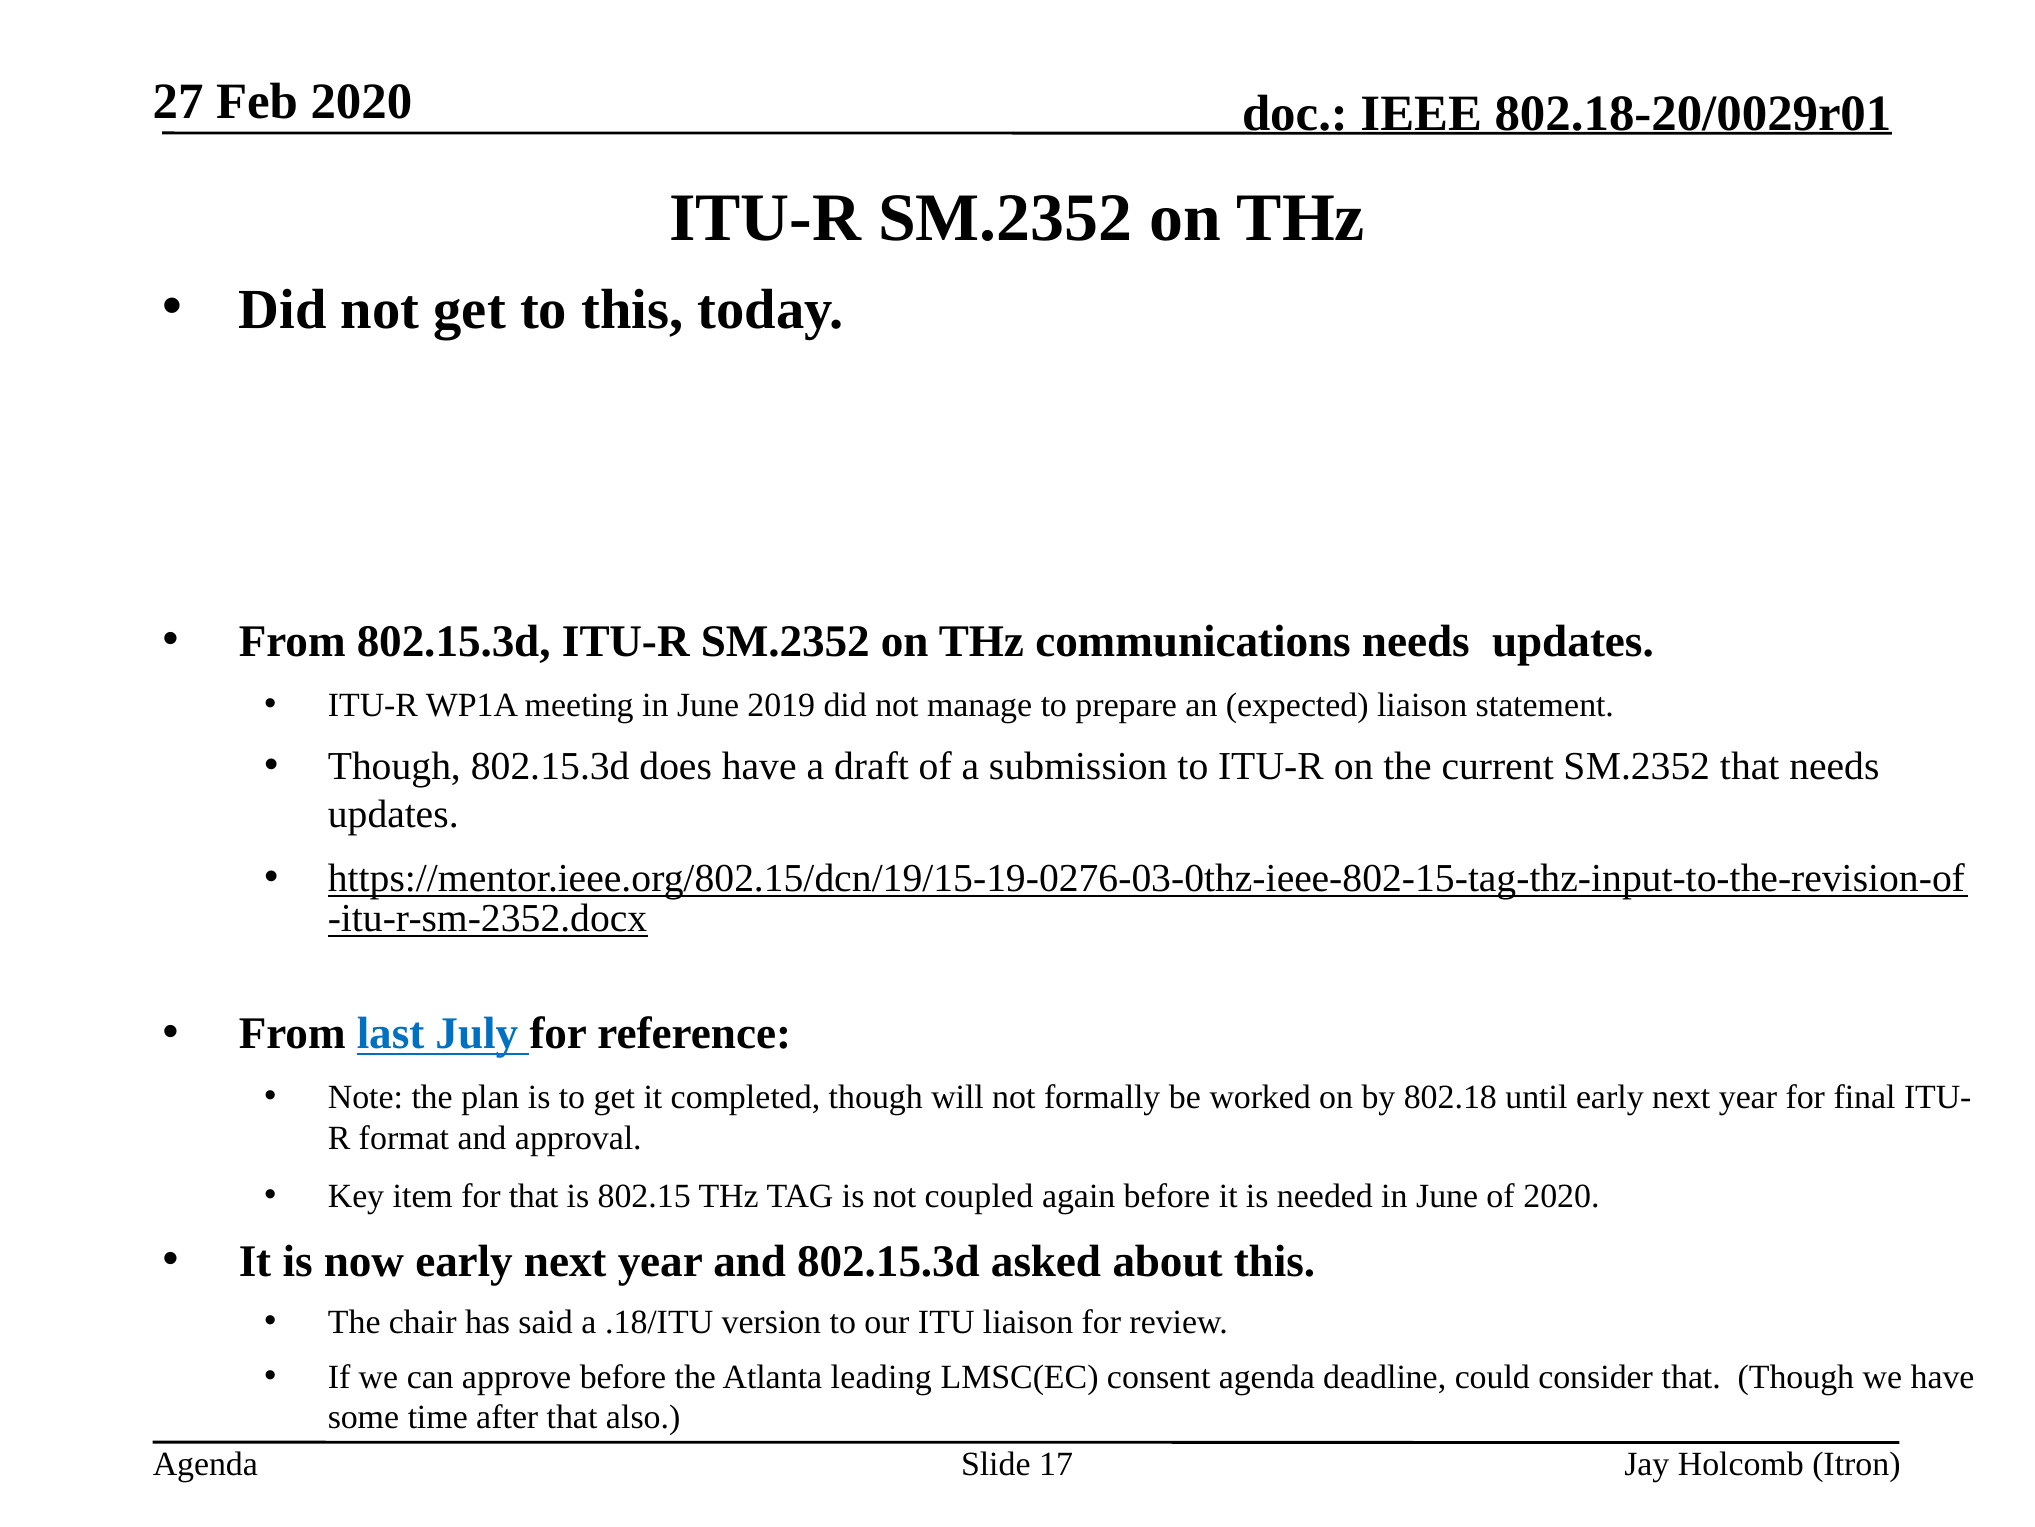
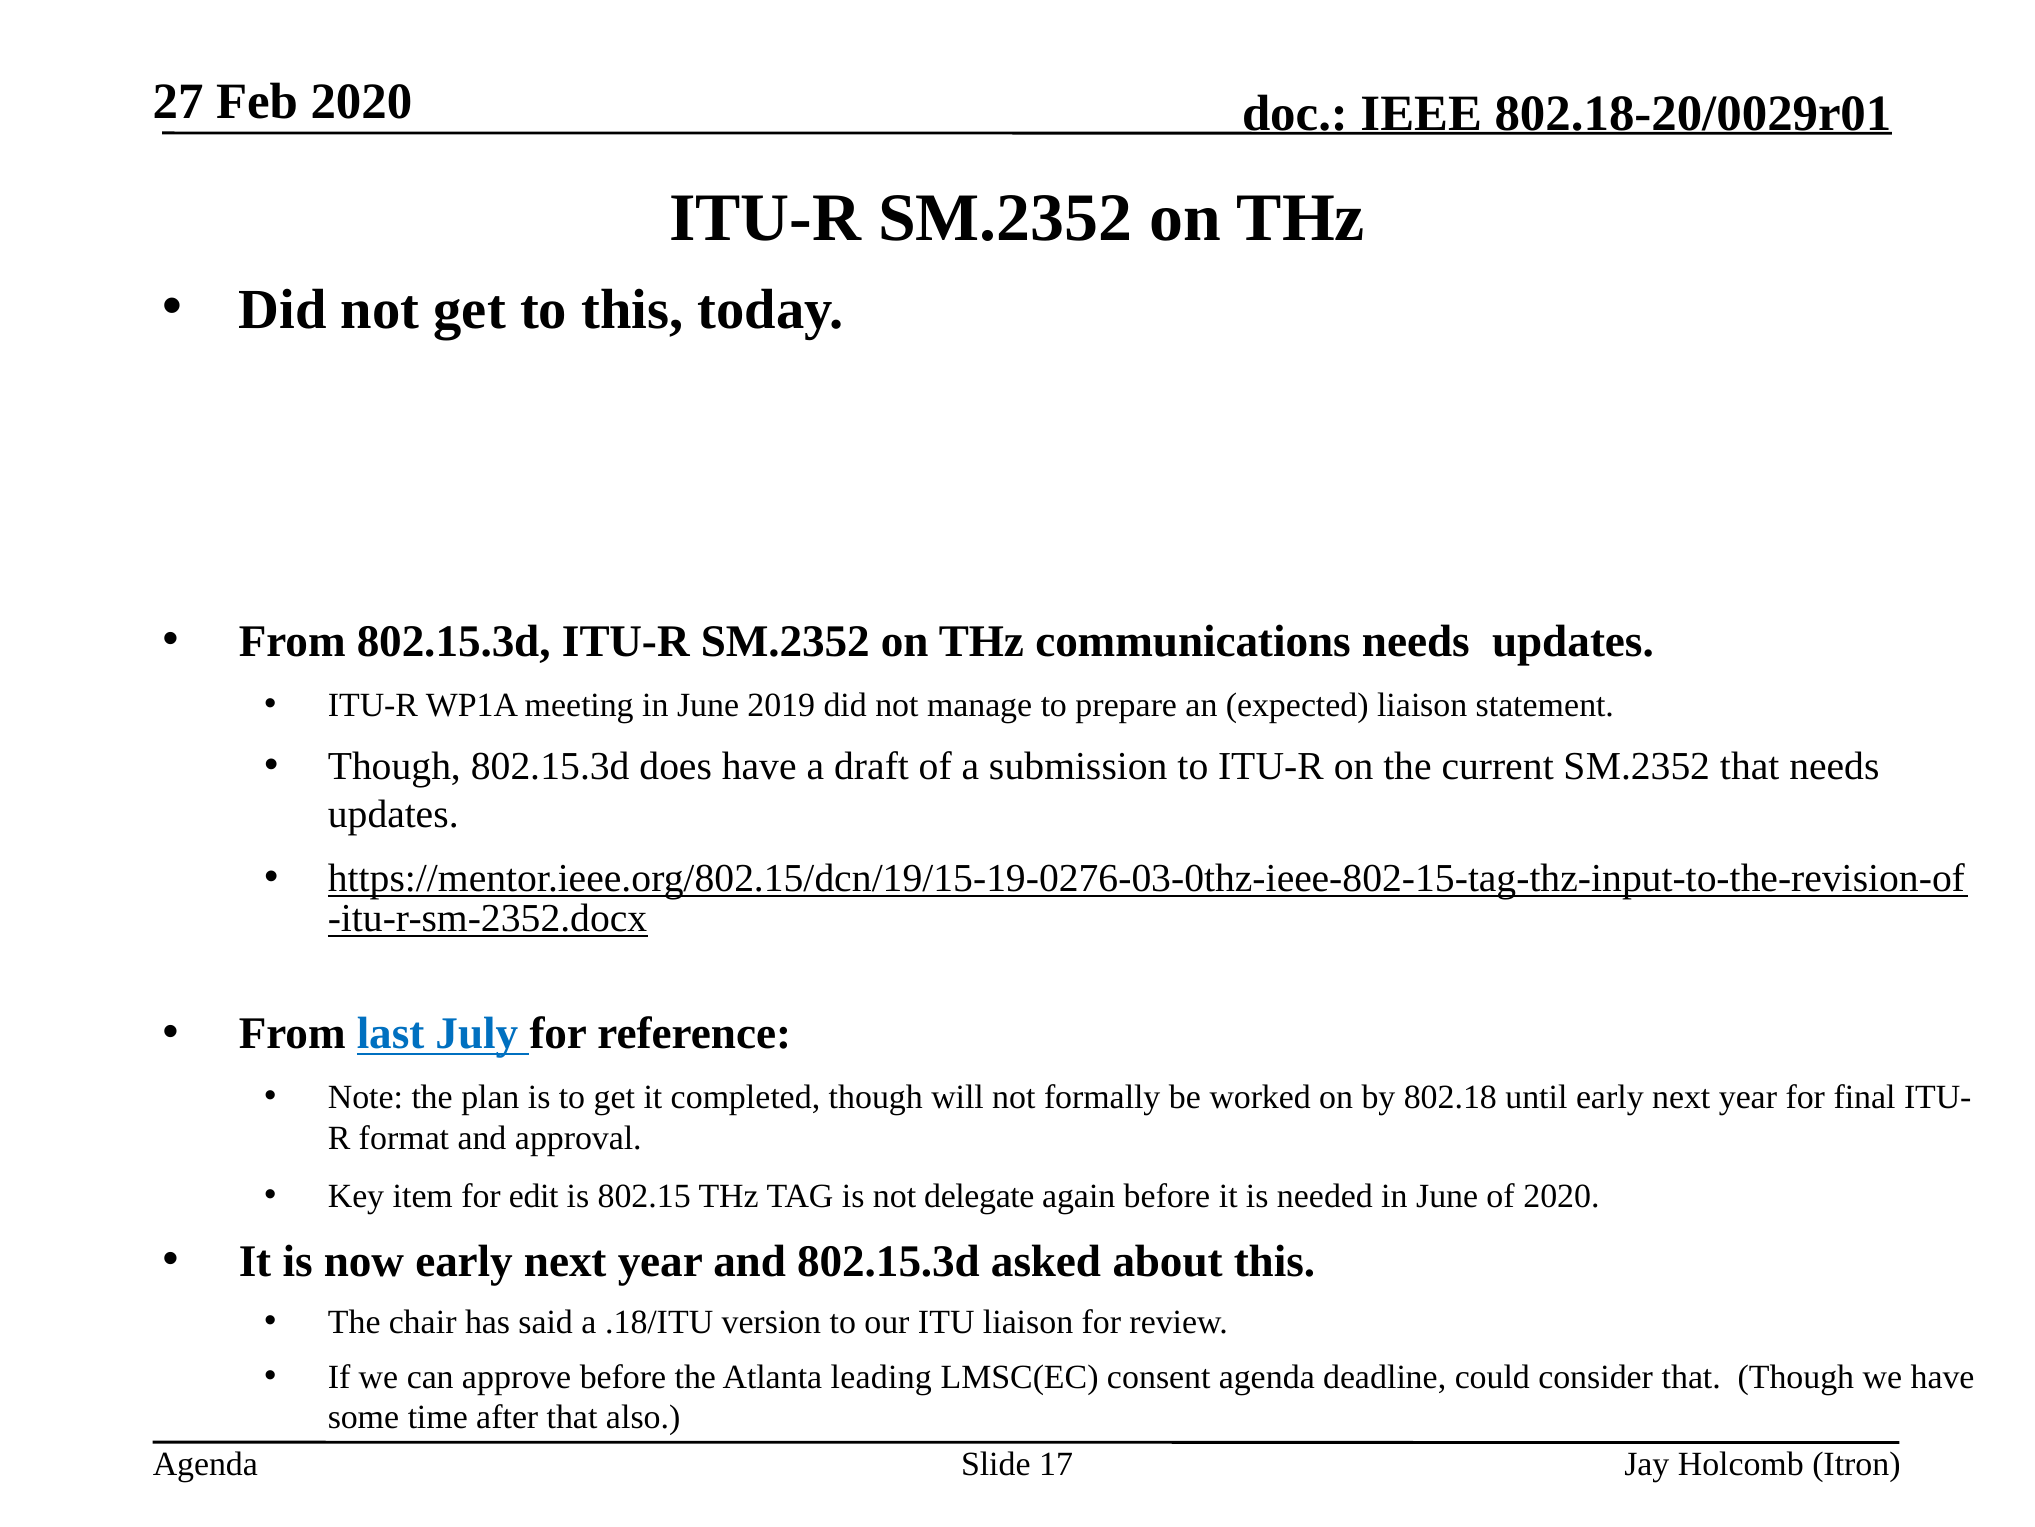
for that: that -> edit
coupled: coupled -> delegate
